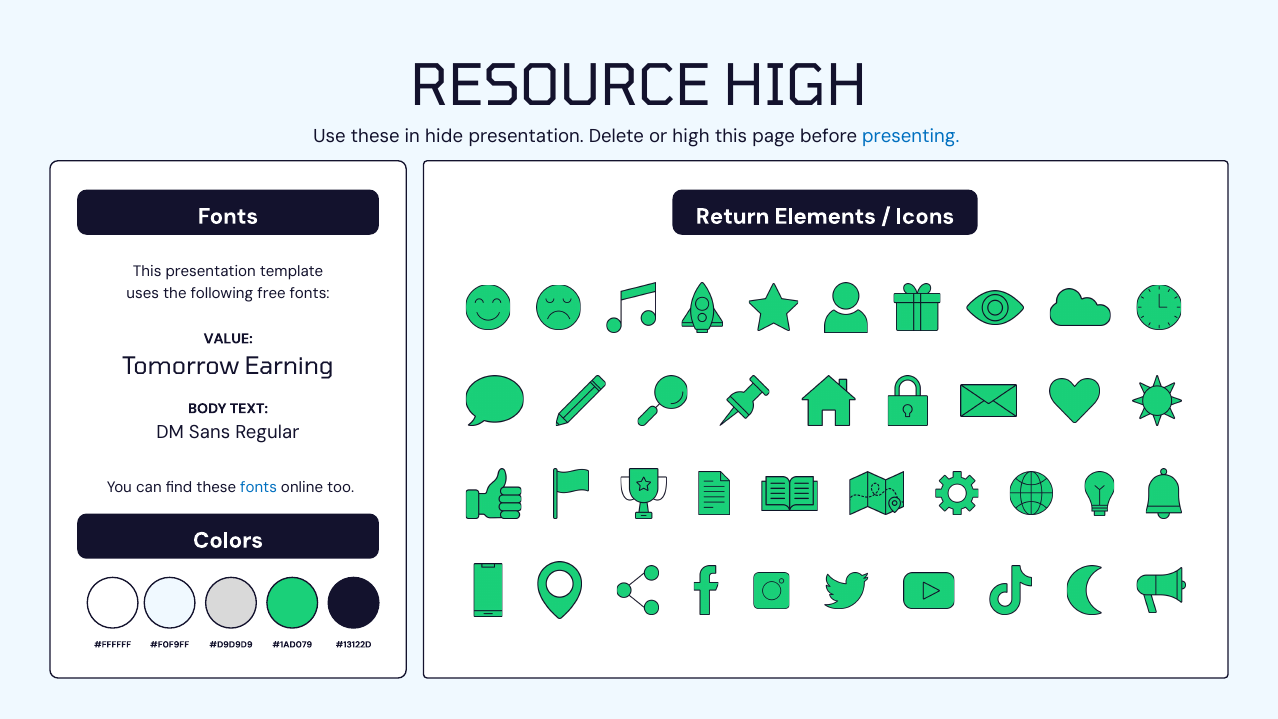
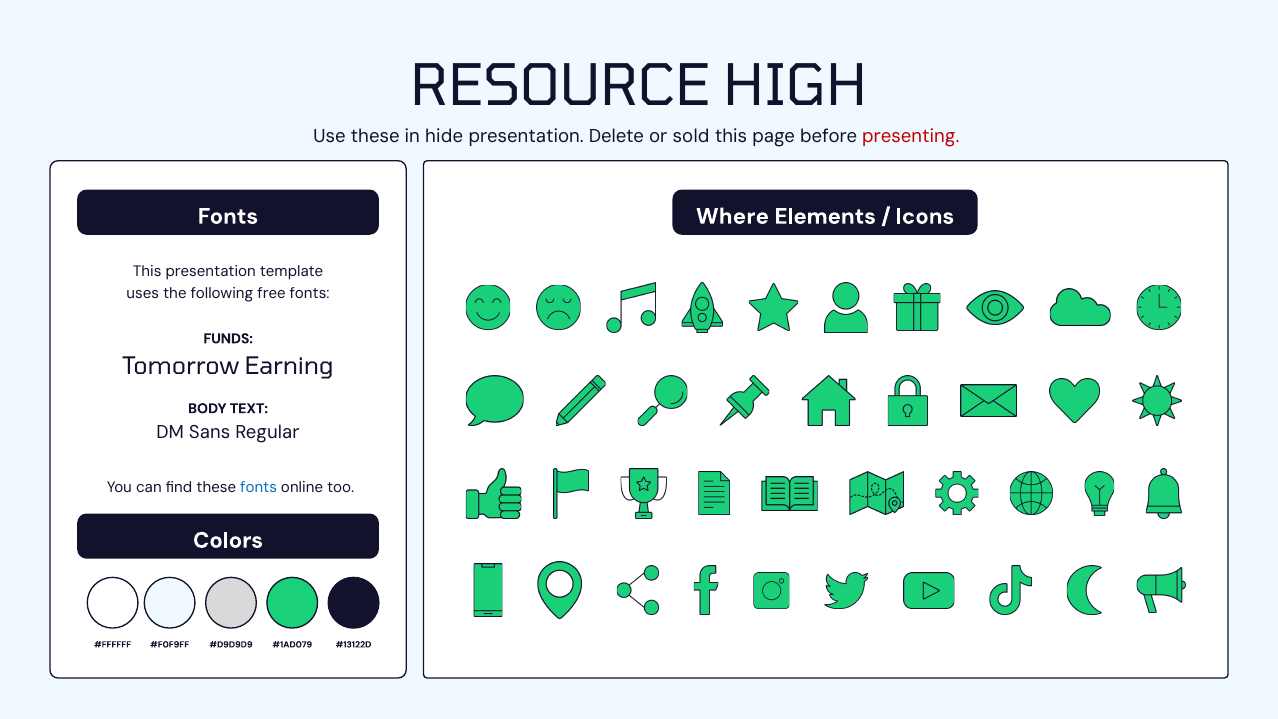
or high: high -> sold
presenting colour: blue -> red
Return: Return -> Where
VALUE: VALUE -> FUNDS
